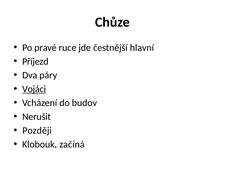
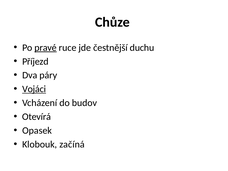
pravé underline: none -> present
hlavní: hlavní -> duchu
Nerušit: Nerušit -> Otevírá
Později: Později -> Opasek
